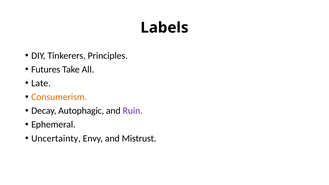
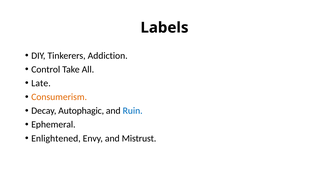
Principles: Principles -> Addiction
Futures: Futures -> Control
Ruin colour: purple -> blue
Uncertainty: Uncertainty -> Enlightened
